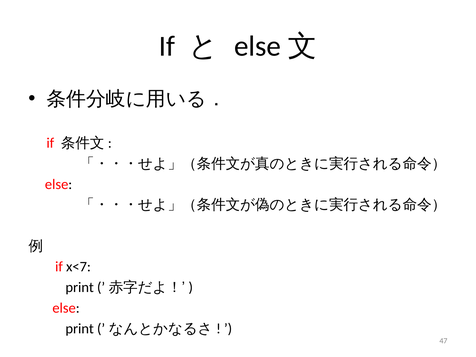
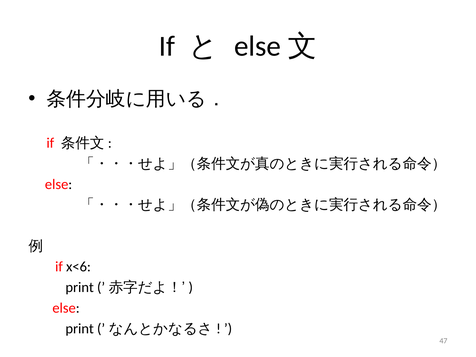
x<7: x<7 -> x<6
